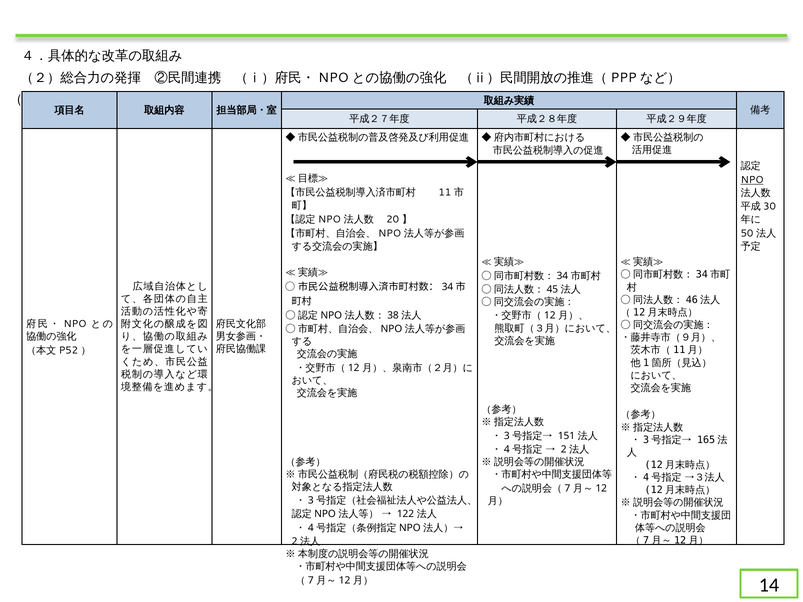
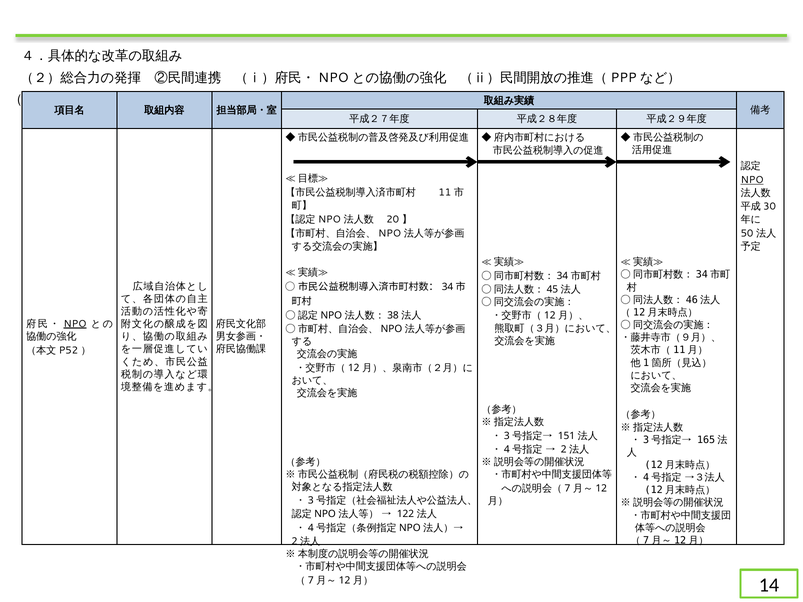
NPO at (75, 324) underline: none -> present
